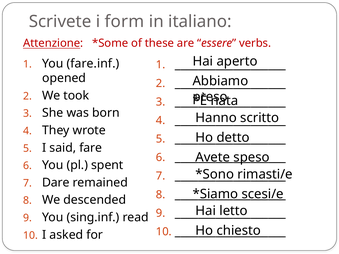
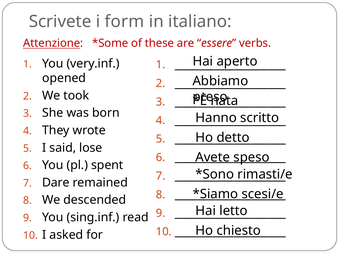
fare.inf: fare.inf -> very.inf
fare: fare -> lose
